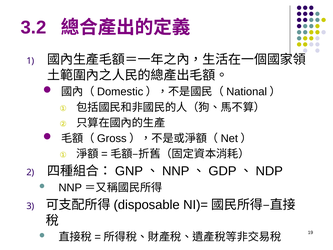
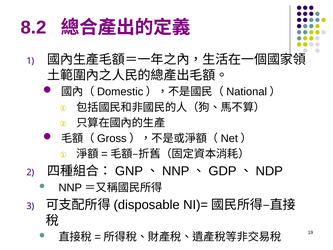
3.2: 3.2 -> 8.2
